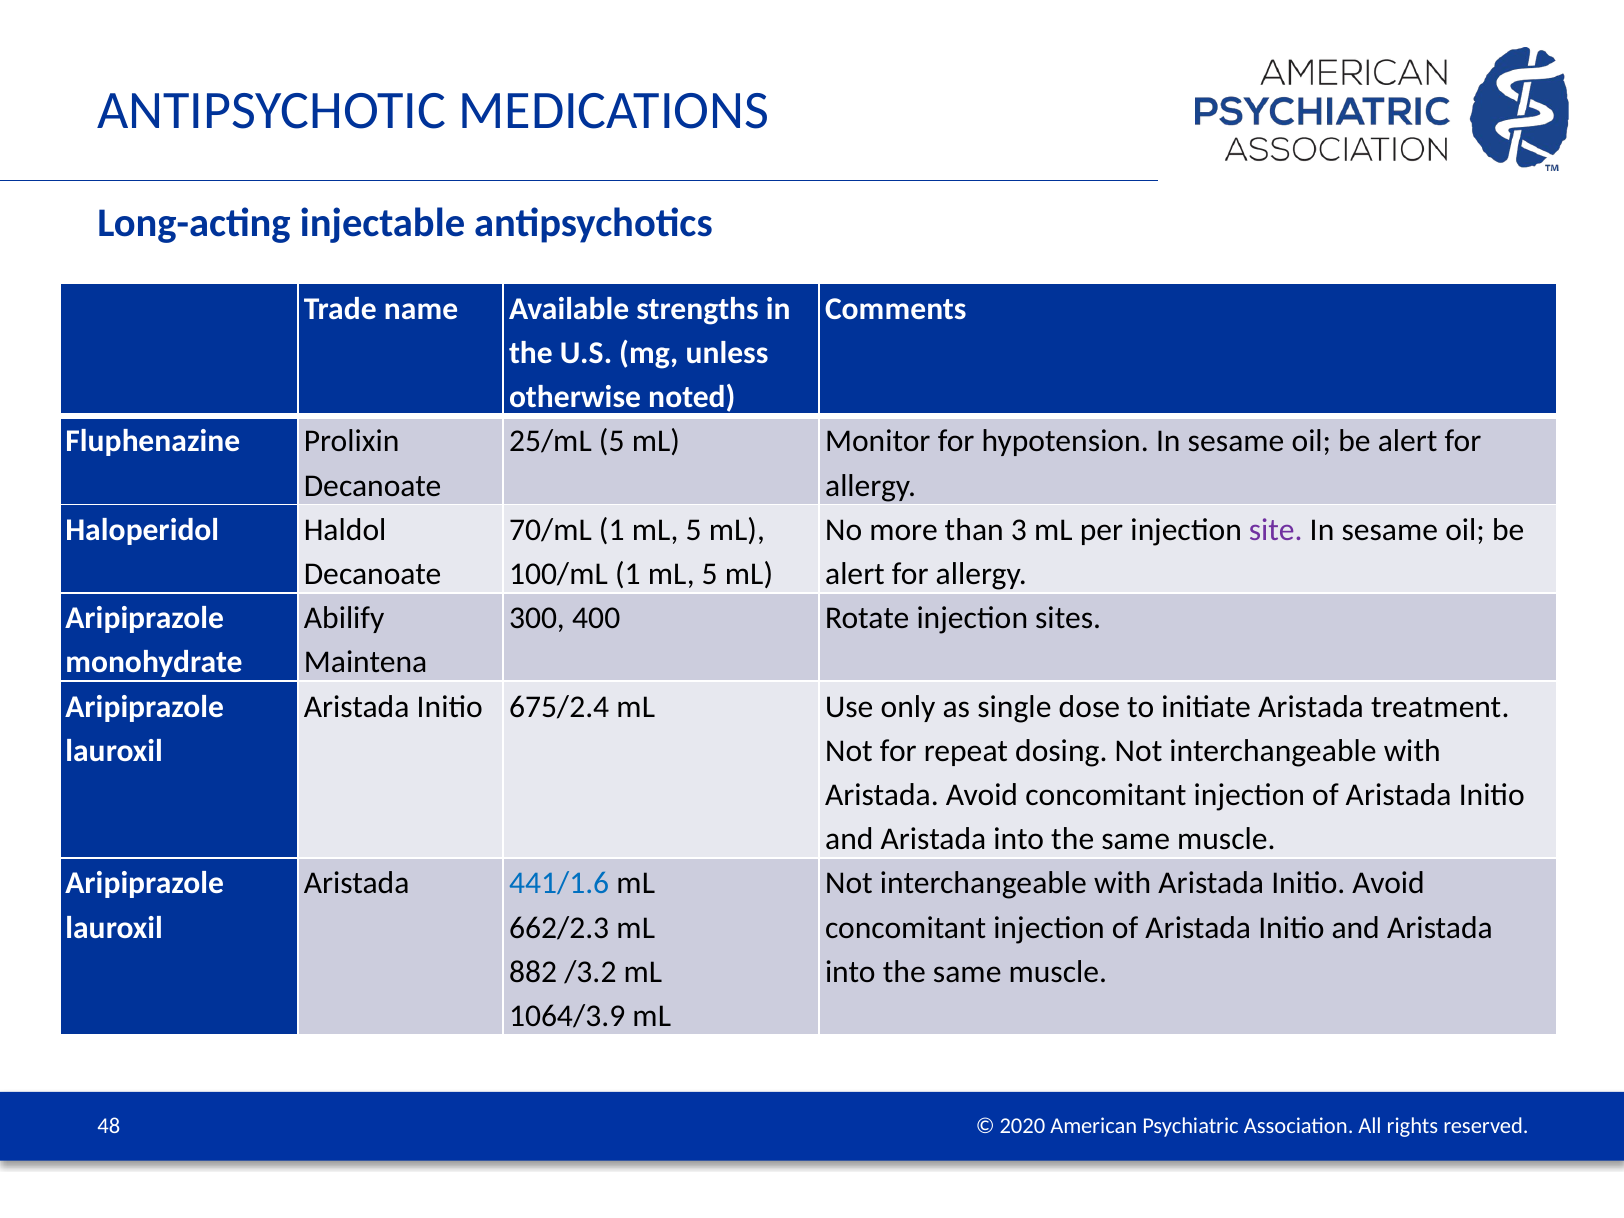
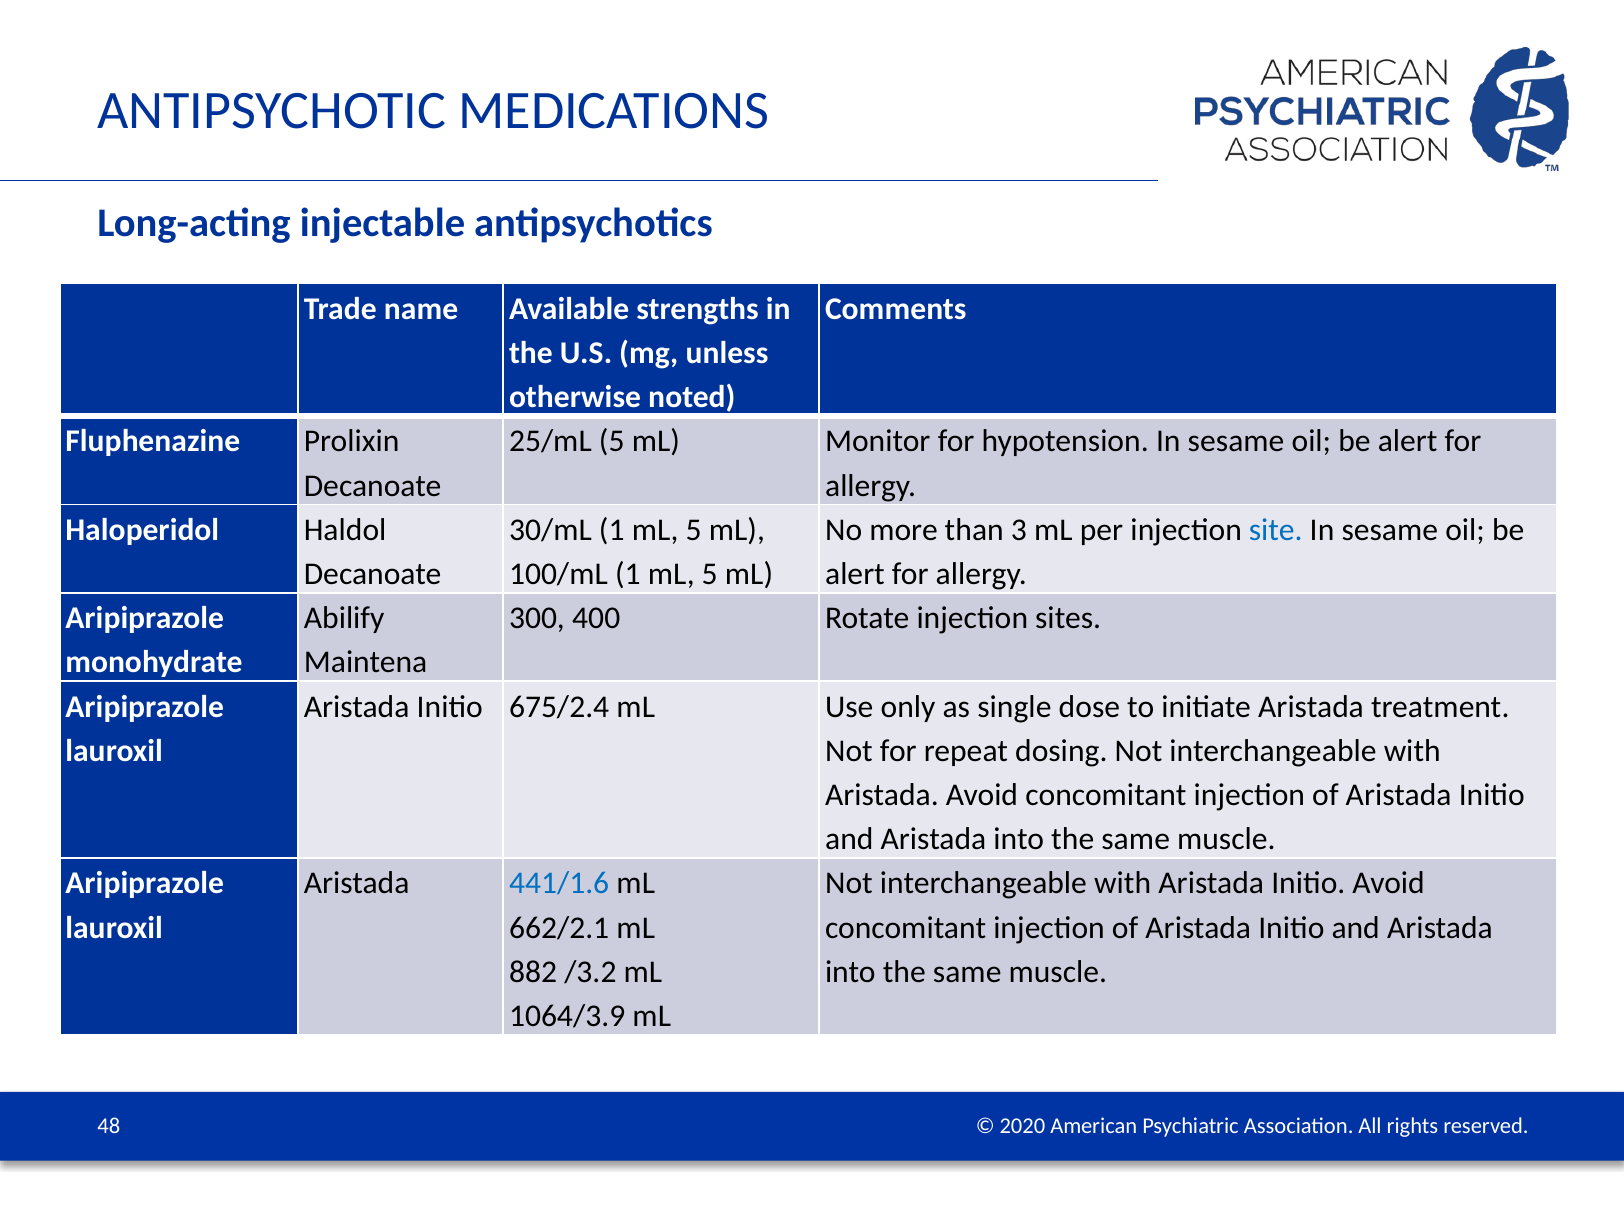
70/mL: 70/mL -> 30/mL
site colour: purple -> blue
662/2.3: 662/2.3 -> 662/2.1
